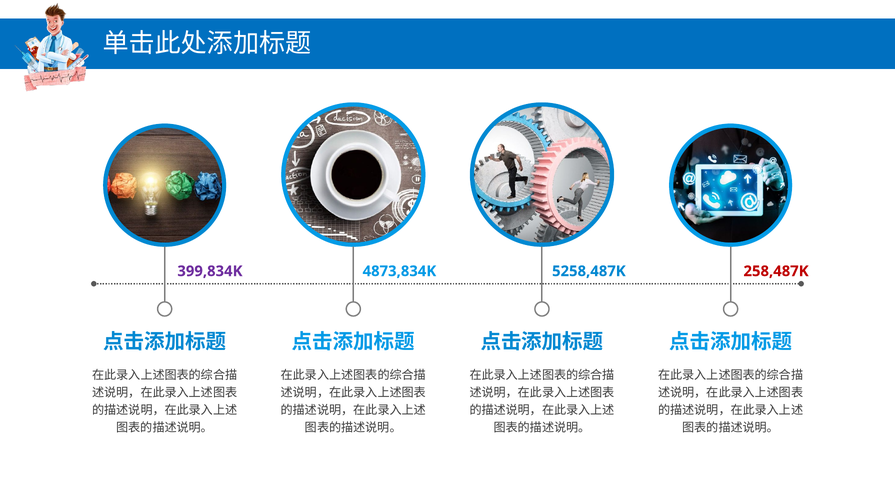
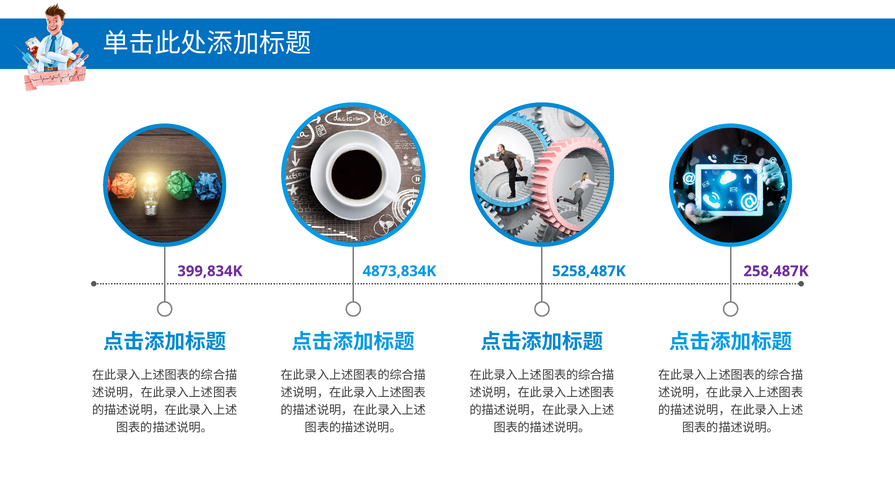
258,487K colour: red -> purple
